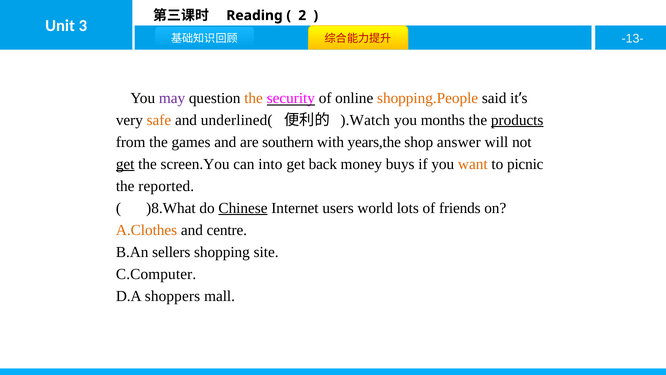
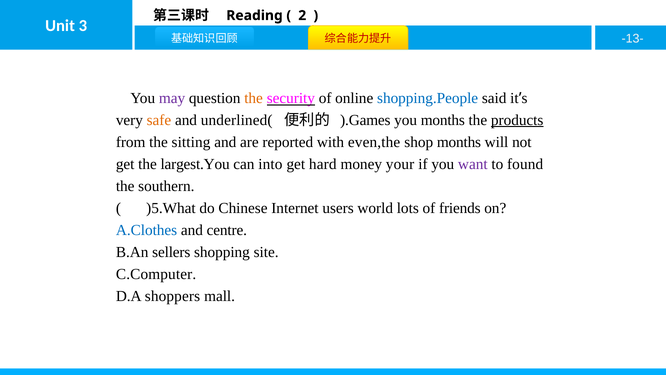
shopping.People colour: orange -> blue
).Watch: ).Watch -> ).Games
games: games -> sitting
southern: southern -> reported
years,the: years,the -> even,the
shop answer: answer -> months
get at (125, 164) underline: present -> none
screen.You: screen.You -> largest.You
back: back -> hard
buys: buys -> your
want colour: orange -> purple
picnic: picnic -> found
reported: reported -> southern
)8.What: )8.What -> )5.What
Chinese underline: present -> none
A.Clothes colour: orange -> blue
